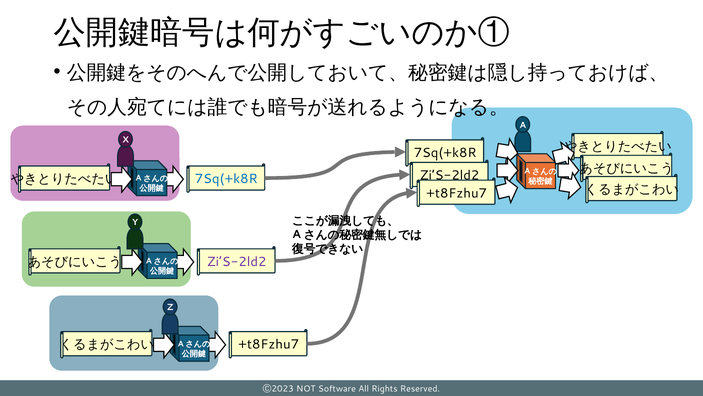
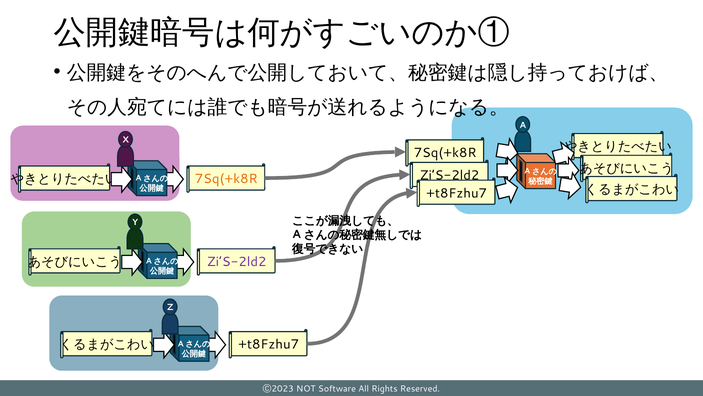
7Sq(+k8R at (226, 179) colour: blue -> orange
